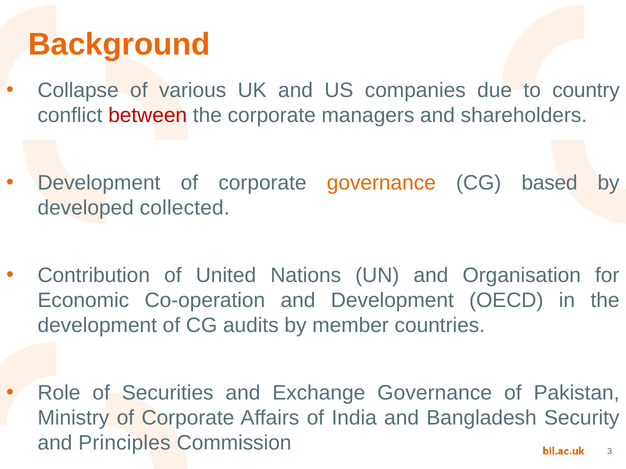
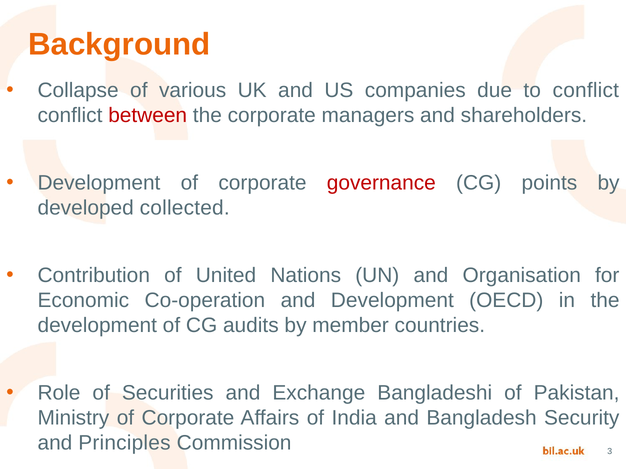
to country: country -> conflict
governance at (381, 183) colour: orange -> red
based: based -> points
Exchange Governance: Governance -> Bangladeshi
